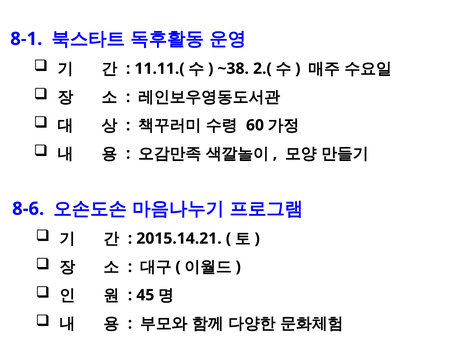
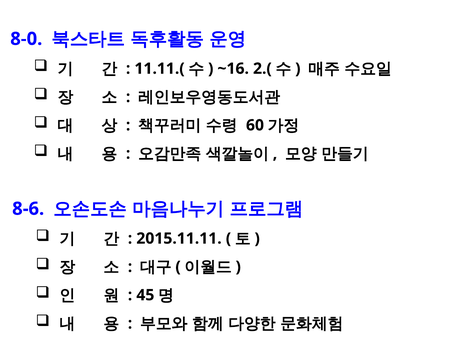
8-1: 8-1 -> 8-0
~38: ~38 -> ~16
2015.14.21: 2015.14.21 -> 2015.11.11
